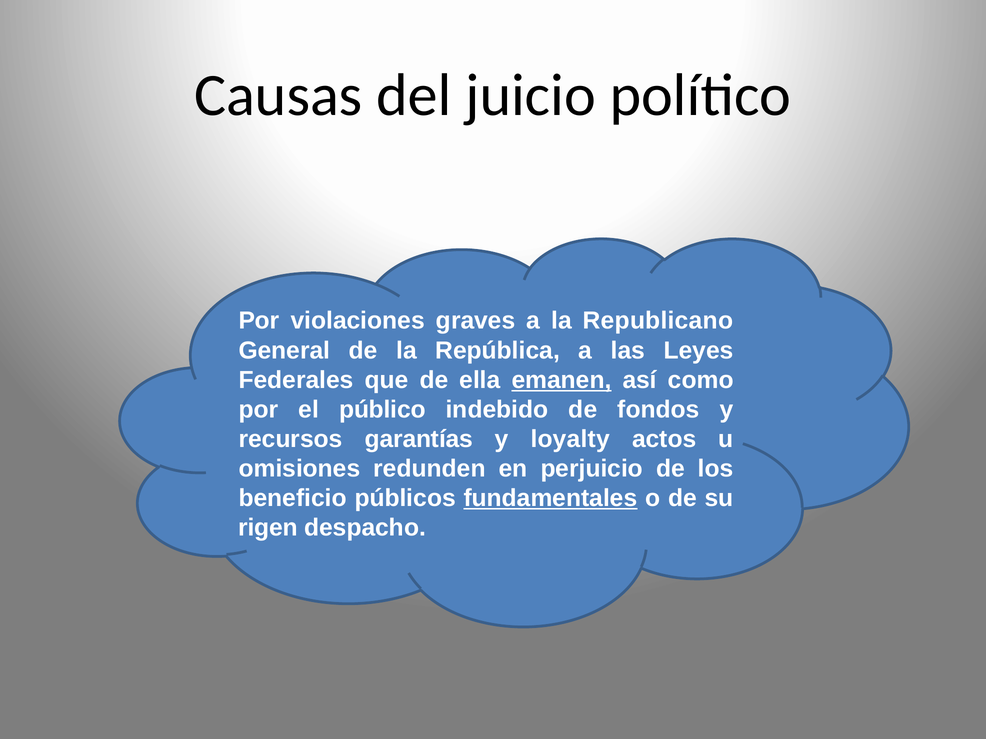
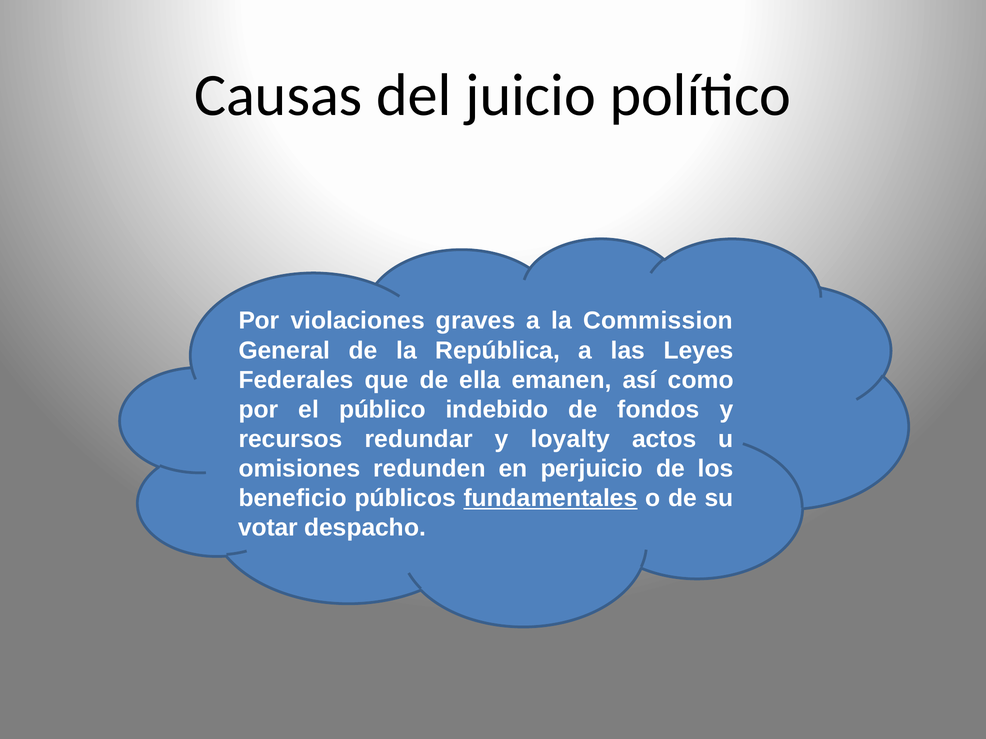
Republicano: Republicano -> Commission
emanen underline: present -> none
garantías: garantías -> redundar
rigen: rigen -> votar
